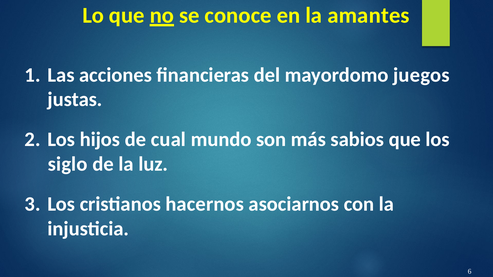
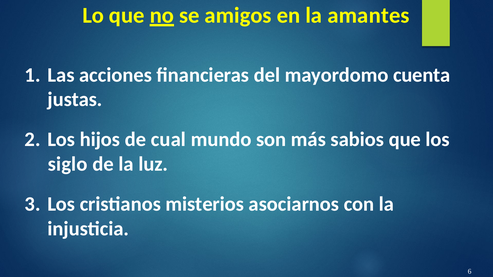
conoce: conoce -> amigos
juegos: juegos -> cuenta
hacernos: hacernos -> misterios
